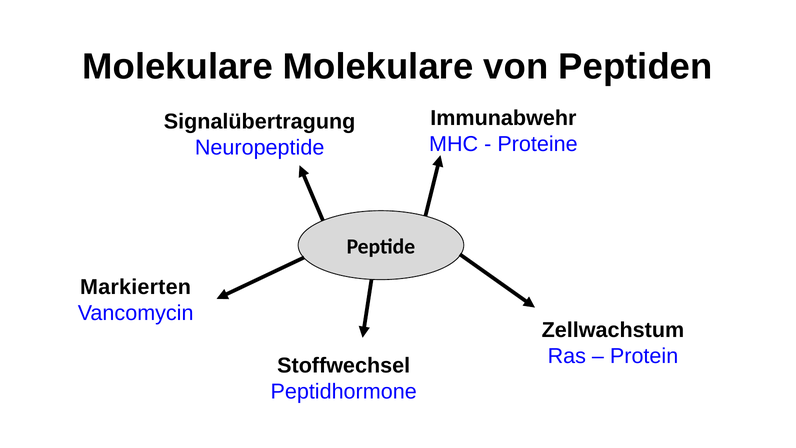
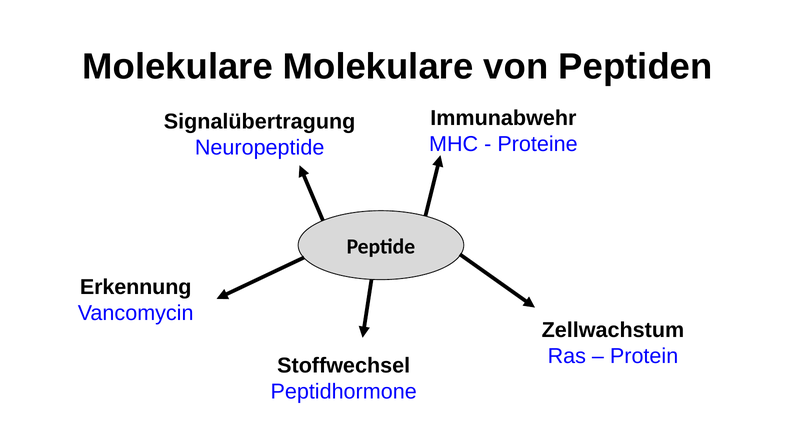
Markierten: Markierten -> Erkennung
